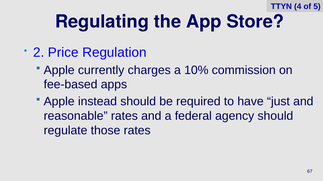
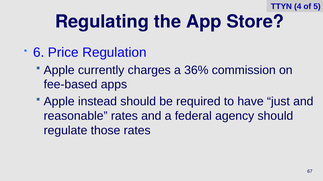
2: 2 -> 6
10%: 10% -> 36%
